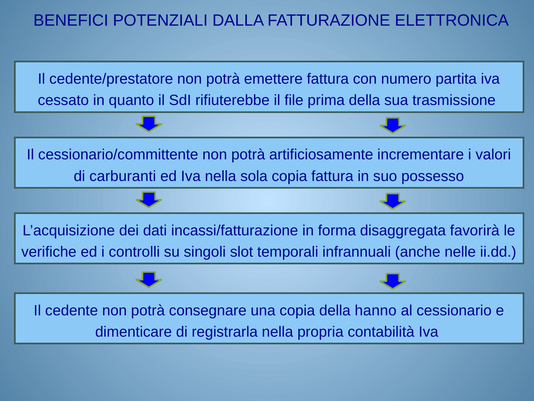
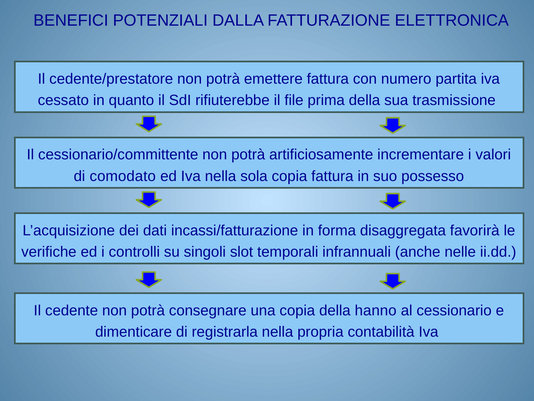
carburanti: carburanti -> comodato
